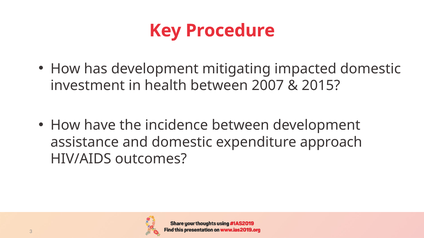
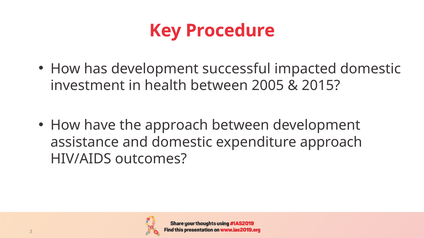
mitigating: mitigating -> successful
2007: 2007 -> 2005
the incidence: incidence -> approach
